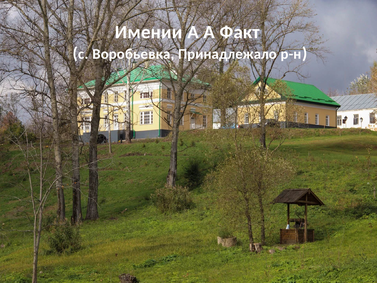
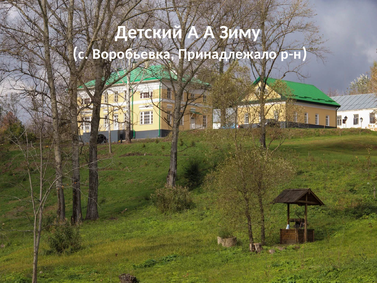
Имении: Имении -> Детский
Факт: Факт -> Зиму
